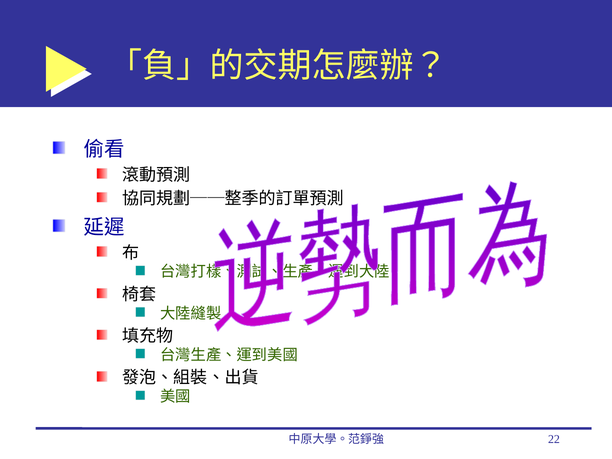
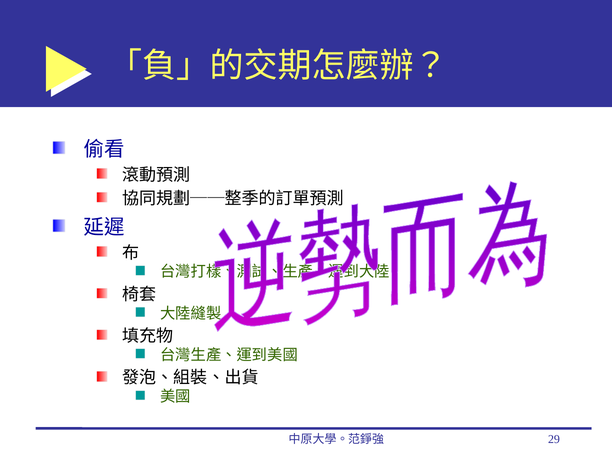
22: 22 -> 29
